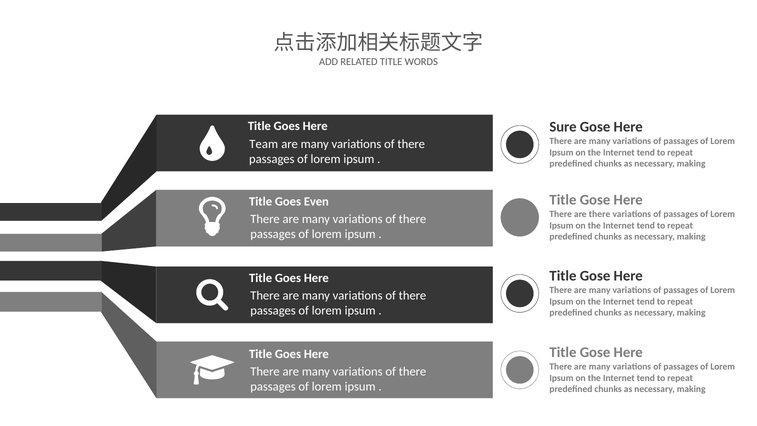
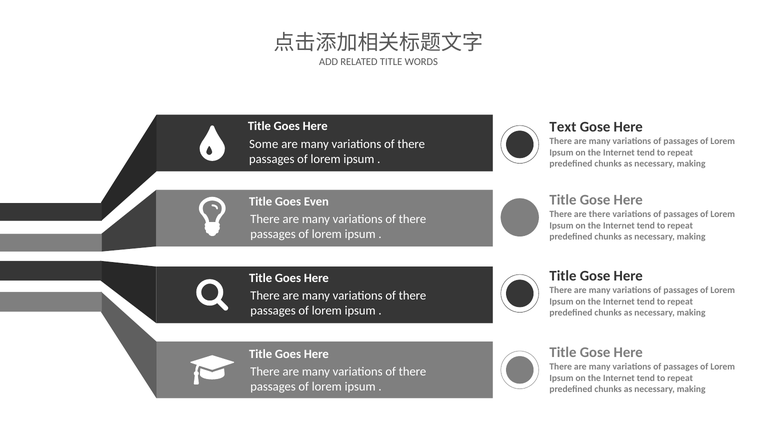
Sure: Sure -> Text
Team: Team -> Some
